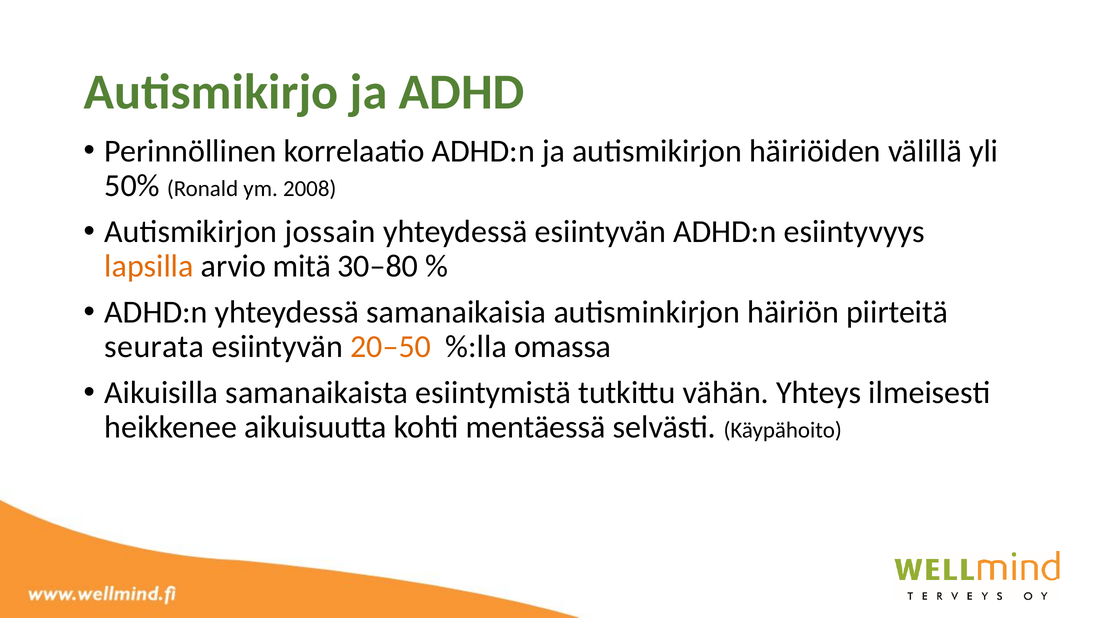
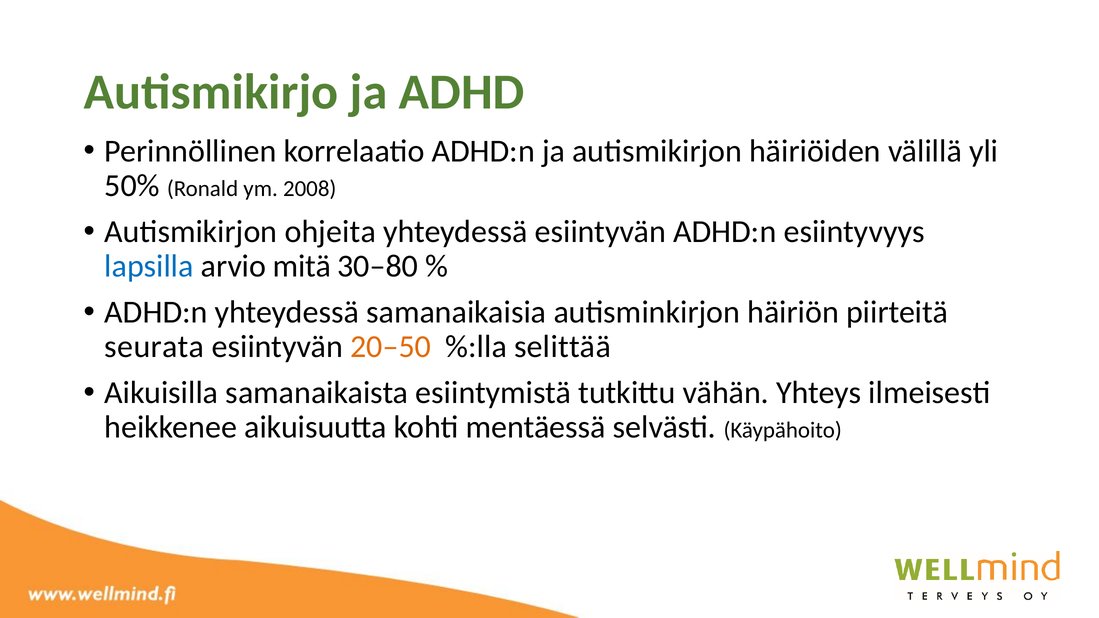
jossain: jossain -> ohjeita
lapsilla colour: orange -> blue
omassa: omassa -> selittää
